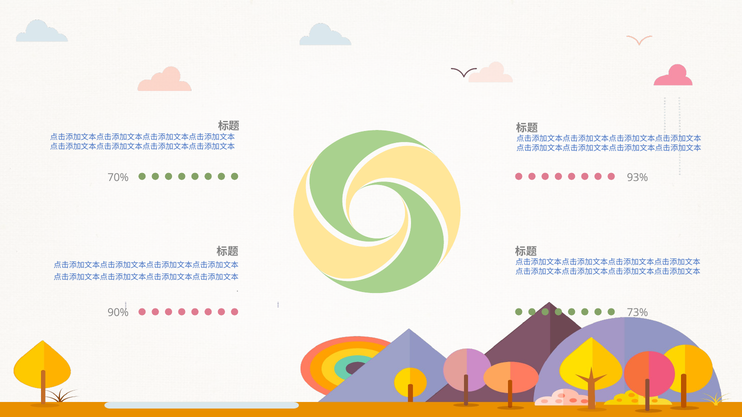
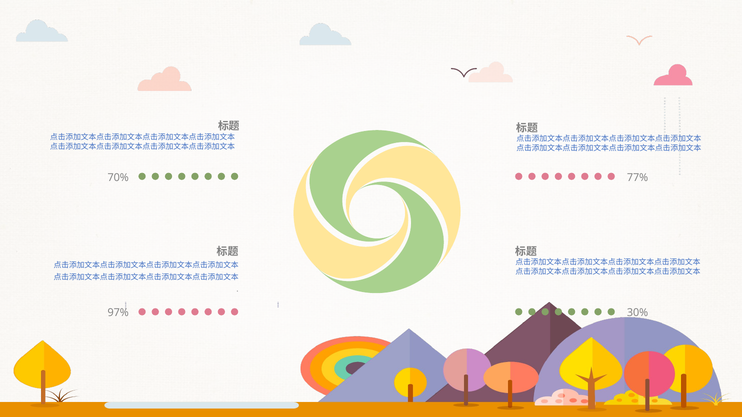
93%: 93% -> 77%
90%: 90% -> 97%
73%: 73% -> 30%
